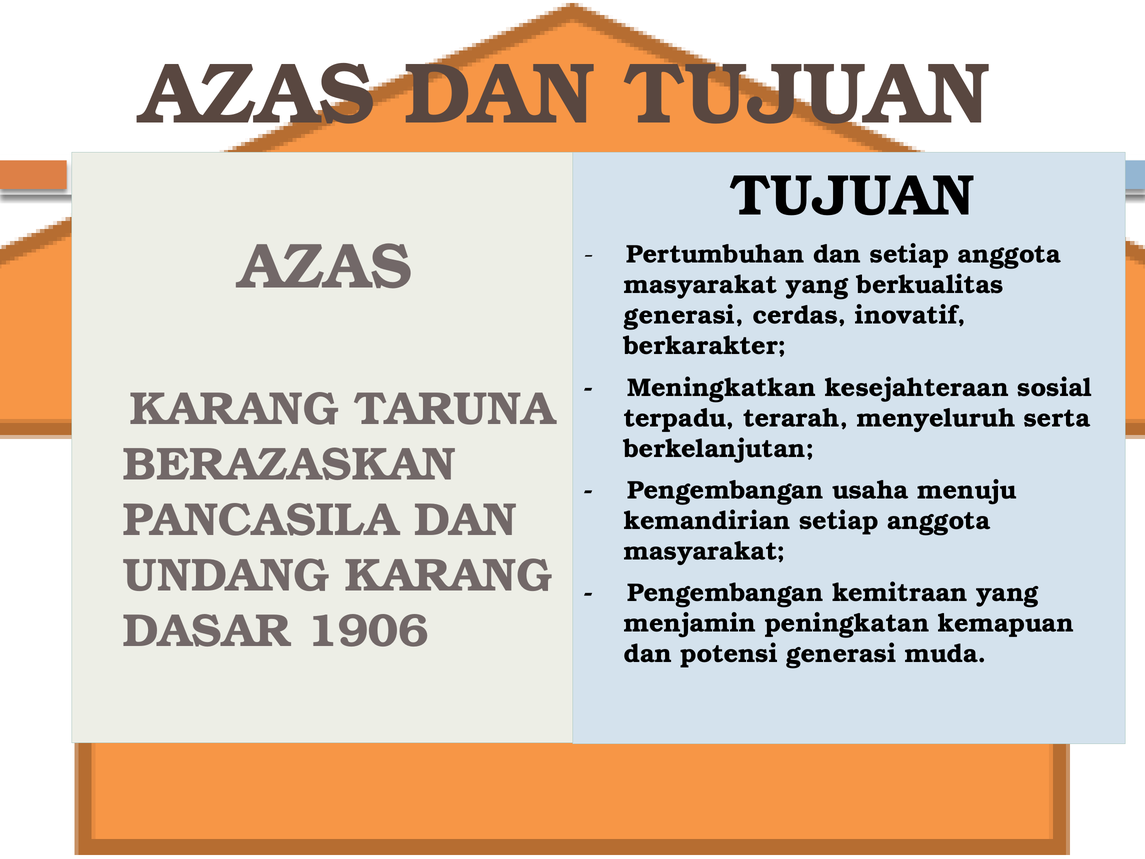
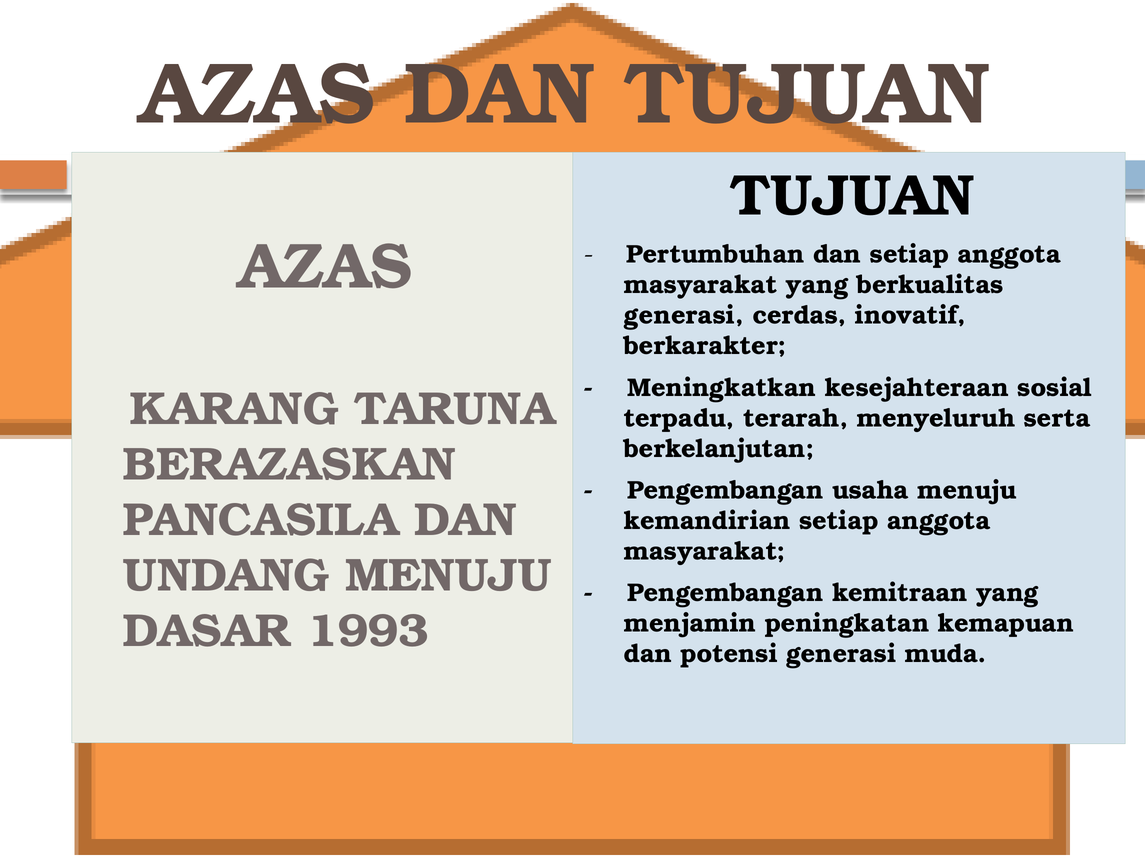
UNDANG KARANG: KARANG -> MENUJU
1906: 1906 -> 1993
